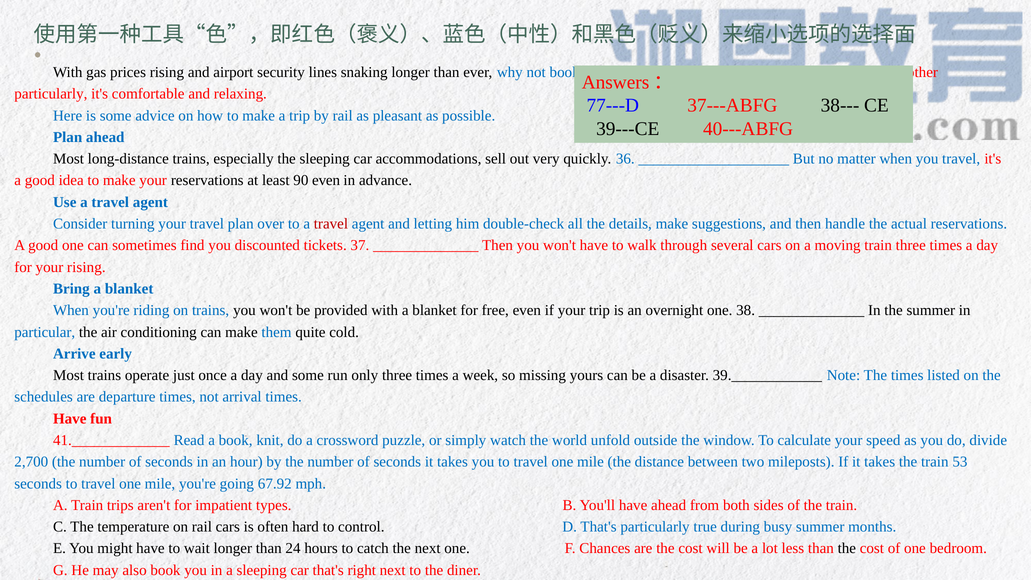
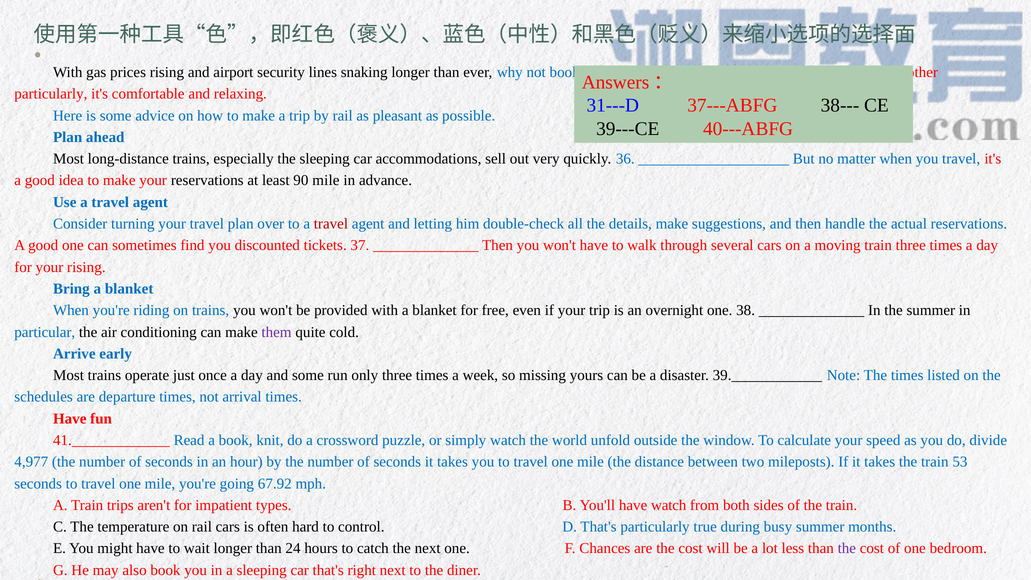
77---D: 77---D -> 31---D
90 even: even -> mile
them colour: blue -> purple
2,700: 2,700 -> 4,977
have ahead: ahead -> watch
the at (847, 548) colour: black -> purple
